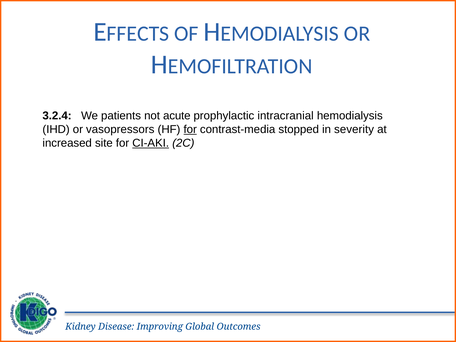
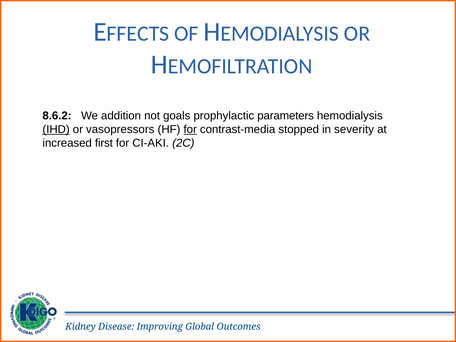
3.2.4: 3.2.4 -> 8.6.2
patients: patients -> addition
acute: acute -> goals
intracranial: intracranial -> parameters
IHD underline: none -> present
site: site -> first
CI-AKI underline: present -> none
